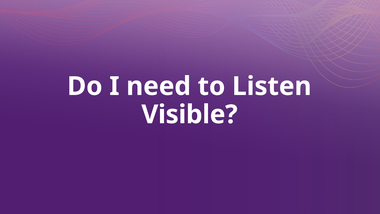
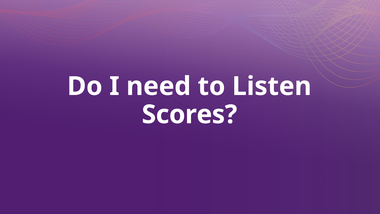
Visible: Visible -> Scores
